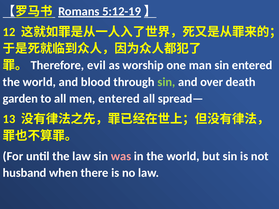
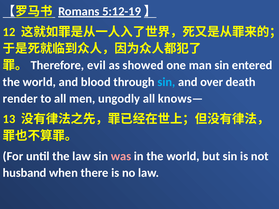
worship: worship -> showed
sin at (166, 82) colour: light green -> light blue
garden: garden -> render
men entered: entered -> ungodly
spread—: spread— -> knows—
